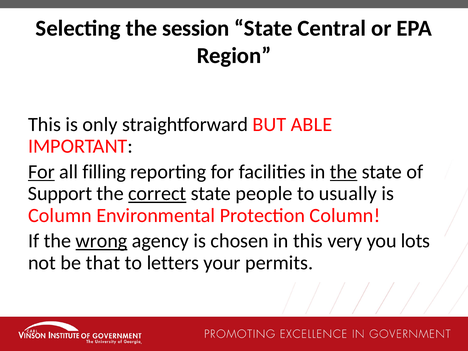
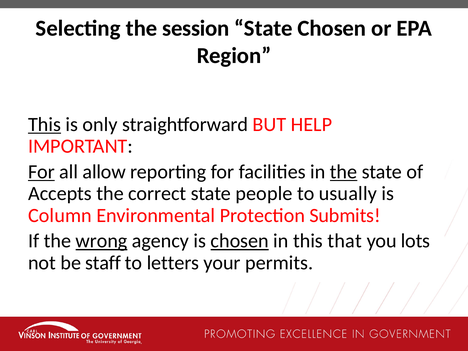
State Central: Central -> Chosen
This at (45, 125) underline: none -> present
ABLE: ABLE -> HELP
filling: filling -> allow
Support: Support -> Accepts
correct underline: present -> none
Protection Column: Column -> Submits
chosen at (240, 241) underline: none -> present
very: very -> that
that: that -> staff
